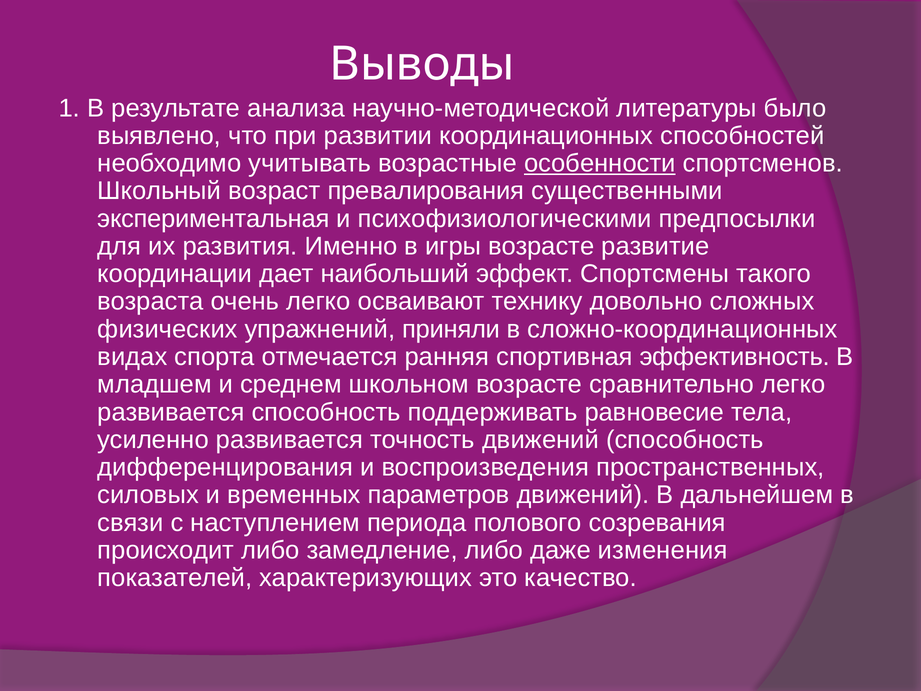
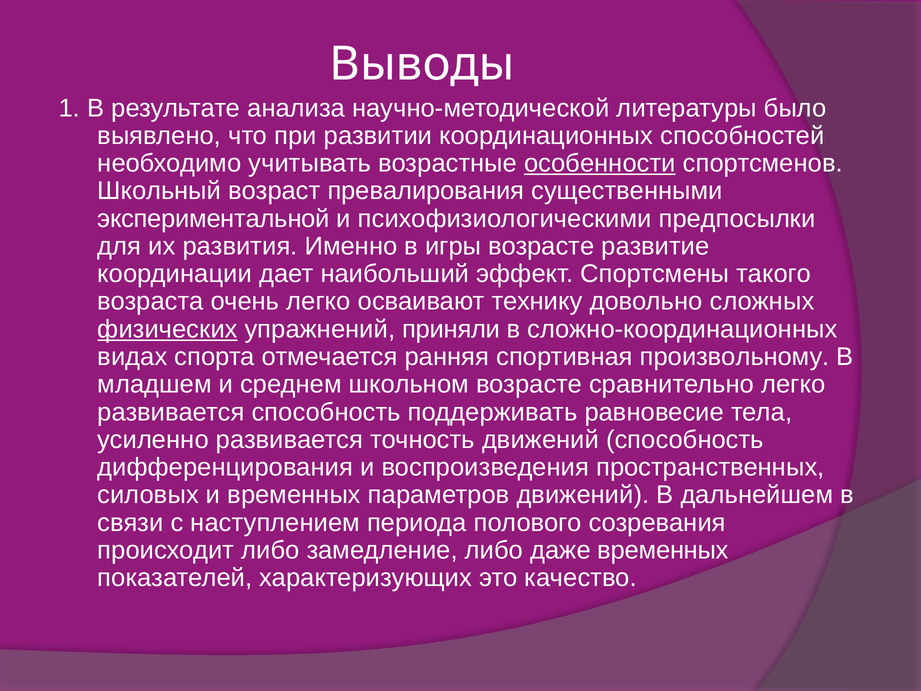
экспериментальная: экспериментальная -> экспериментальной
физических underline: none -> present
эффективность: эффективность -> произвольному
даже изменения: изменения -> временных
